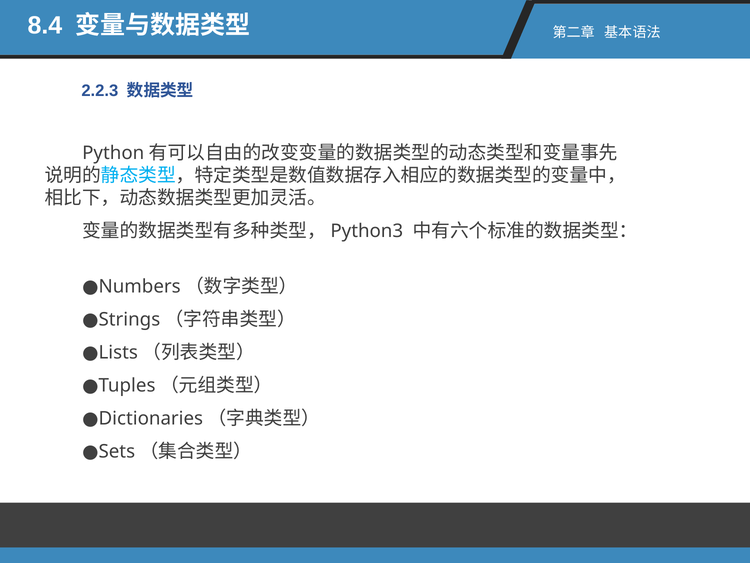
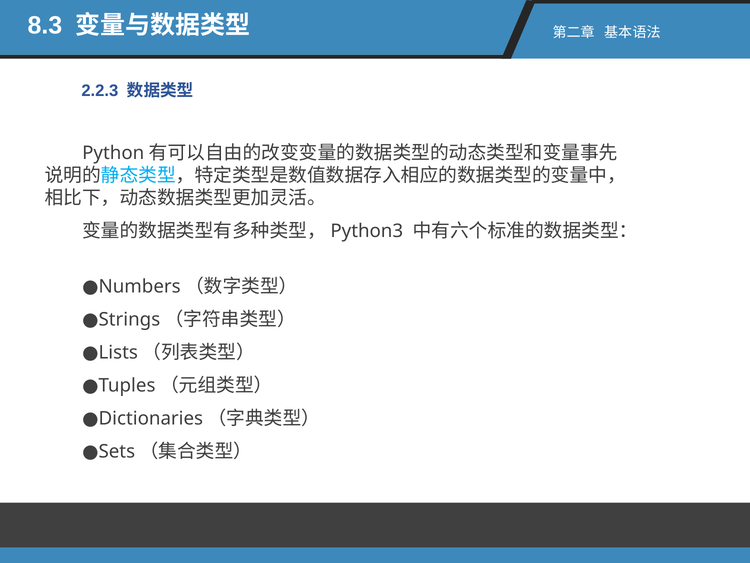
8.4: 8.4 -> 8.3
